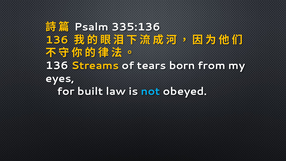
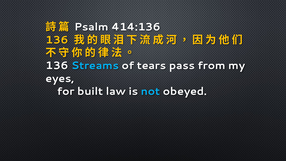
335:136: 335:136 -> 414:136
Streams colour: yellow -> light blue
born: born -> pass
